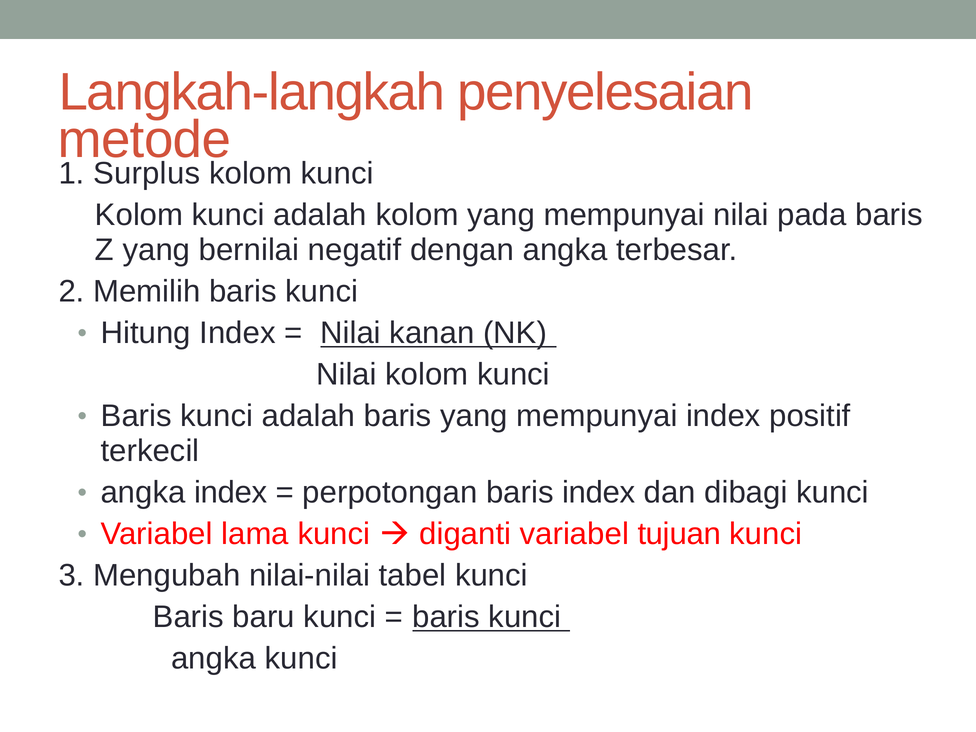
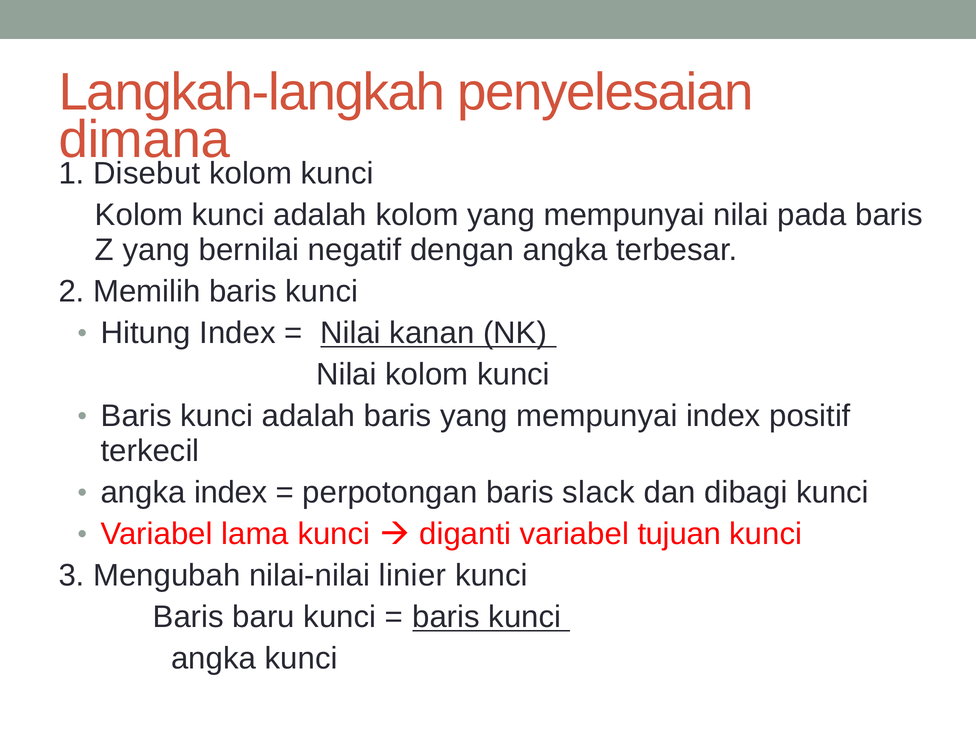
metode: metode -> dimana
Surplus: Surplus -> Disebut
baris index: index -> slack
tabel: tabel -> linier
